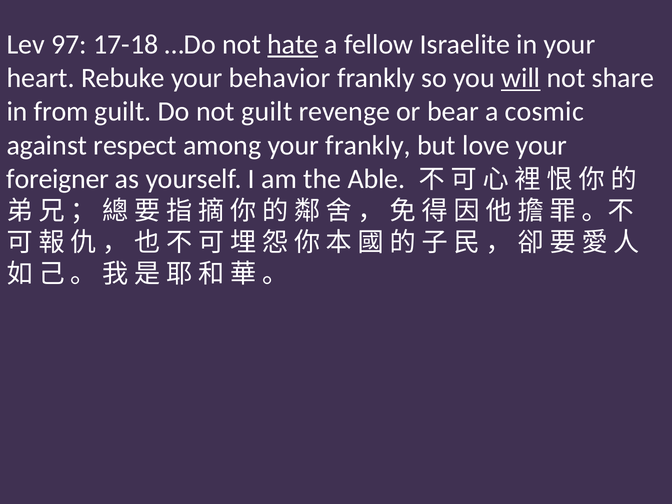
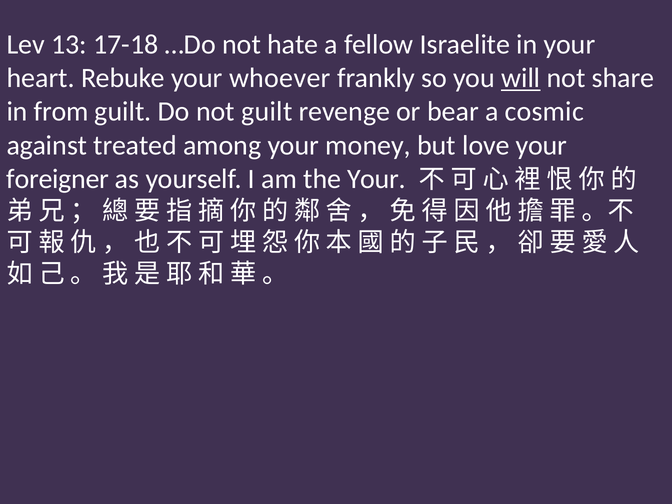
97: 97 -> 13
hate underline: present -> none
behavior: behavior -> whoever
respect: respect -> treated
your frankly: frankly -> money
the Able: Able -> Your
